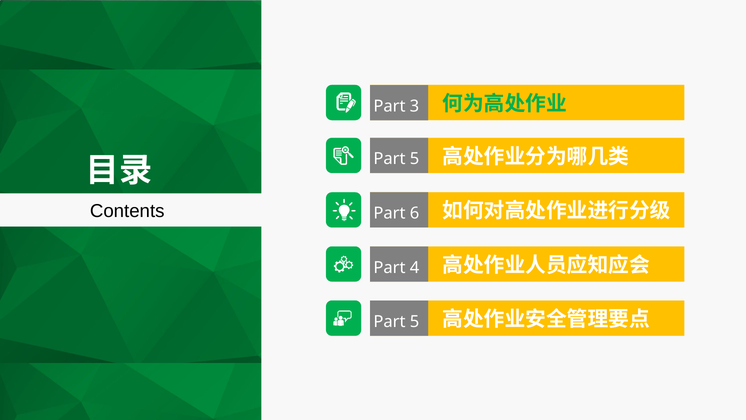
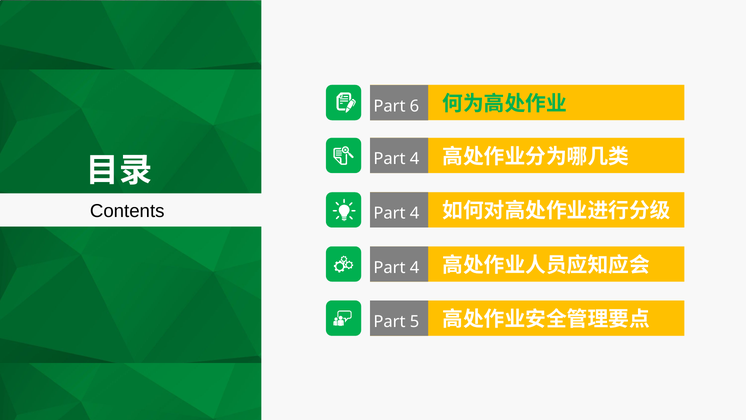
3: 3 -> 6
5 at (415, 159): 5 -> 4
6 at (415, 213): 6 -> 4
